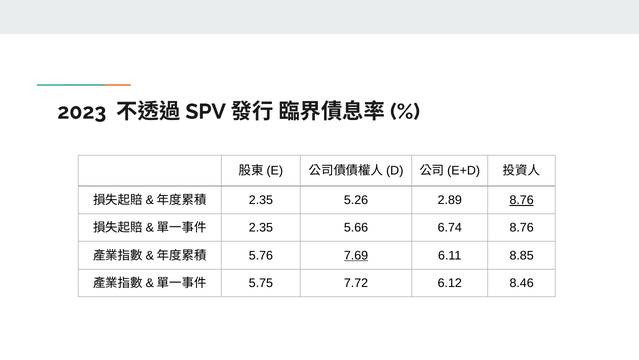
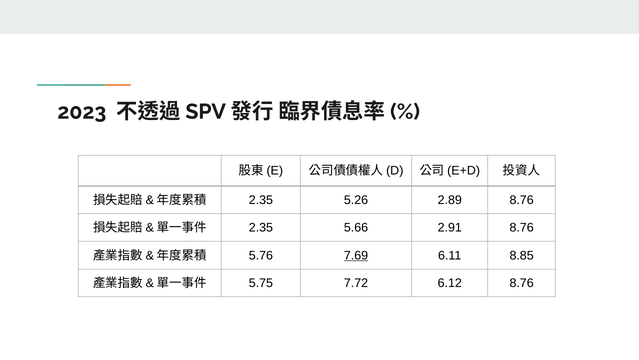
8.76 at (522, 200) underline: present -> none
6.74: 6.74 -> 2.91
6.12 8.46: 8.46 -> 8.76
